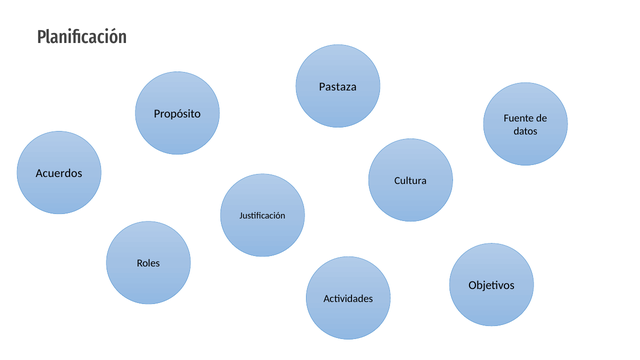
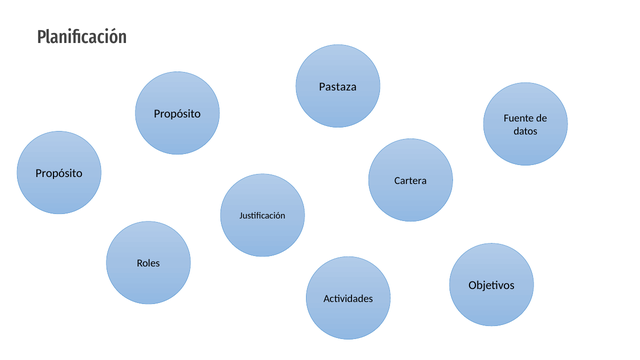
Acuerdos at (59, 173): Acuerdos -> Propósito
Cultura: Cultura -> Cartera
